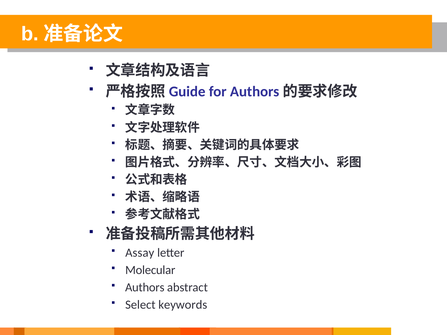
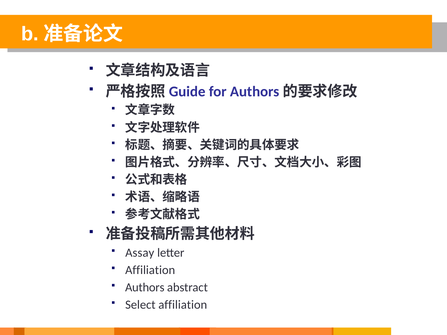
Molecular at (150, 270): Molecular -> Affiliation
Select keywords: keywords -> affiliation
